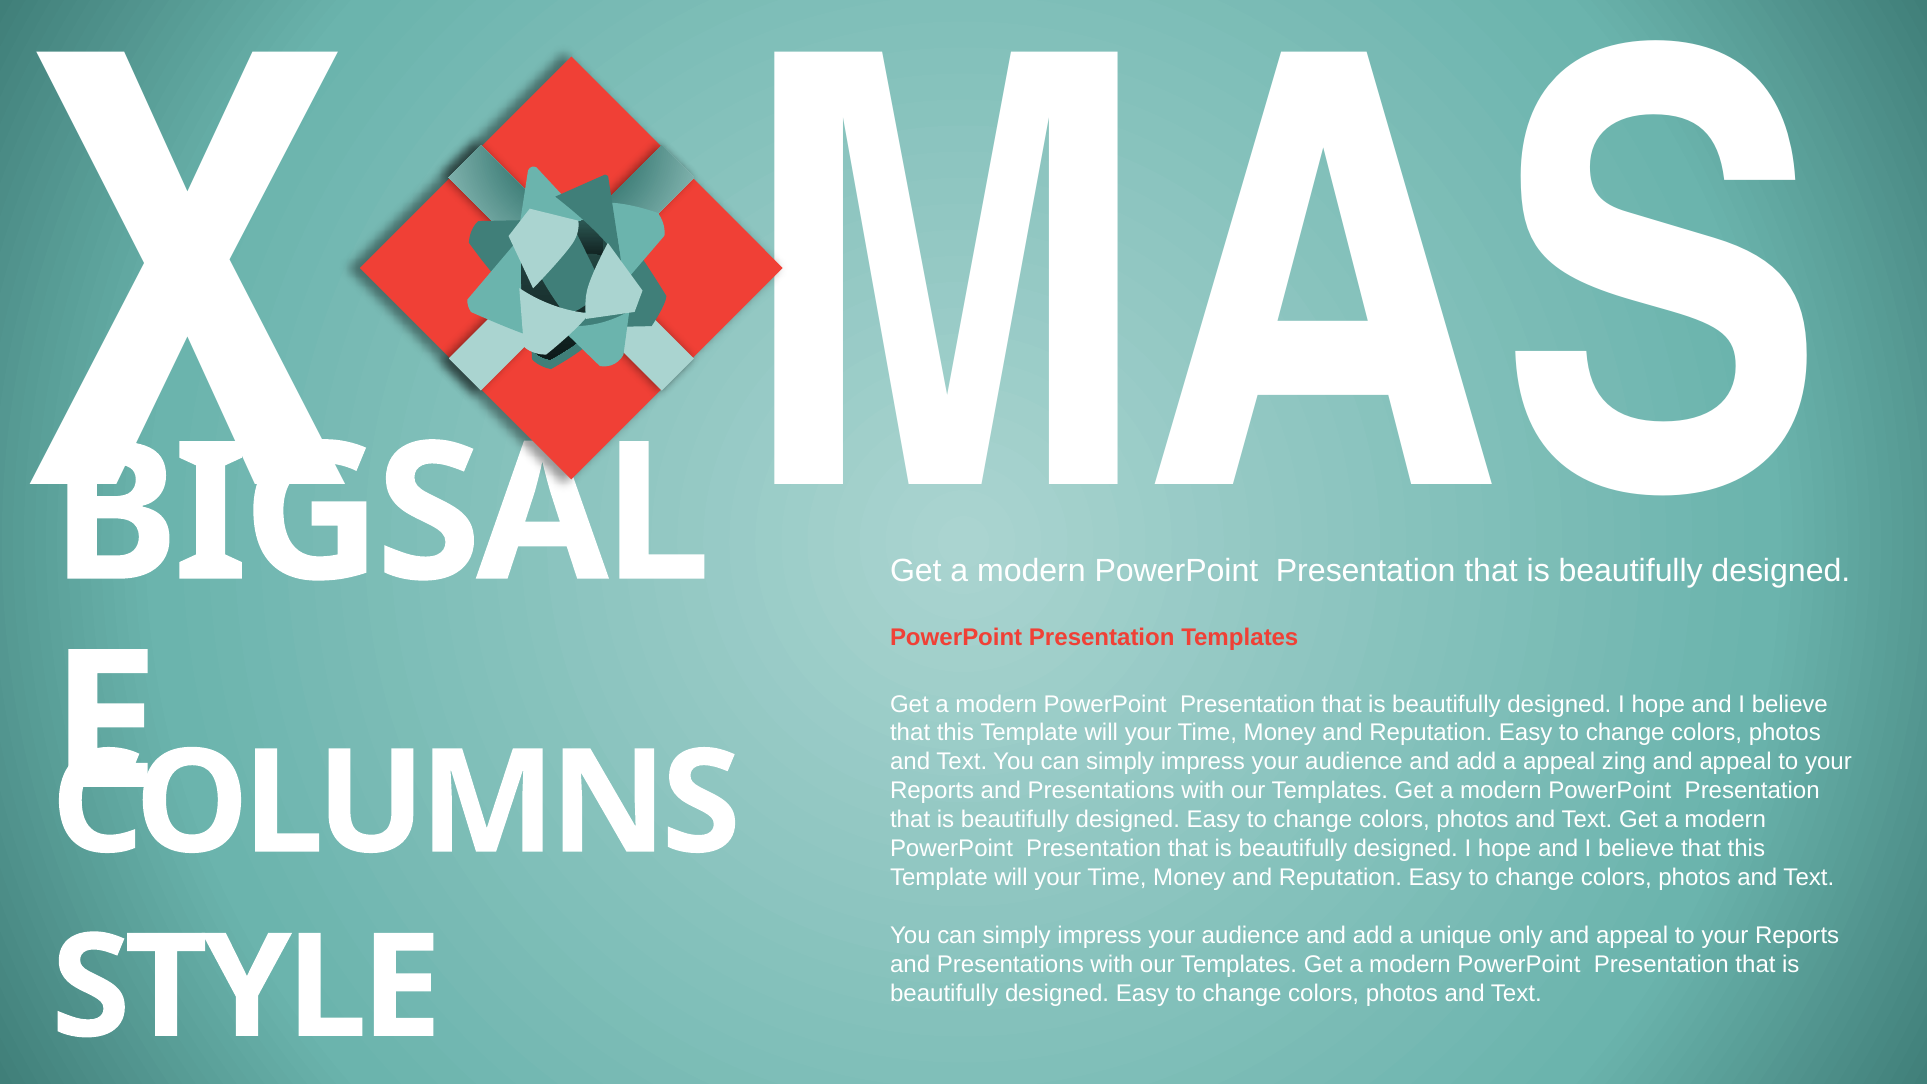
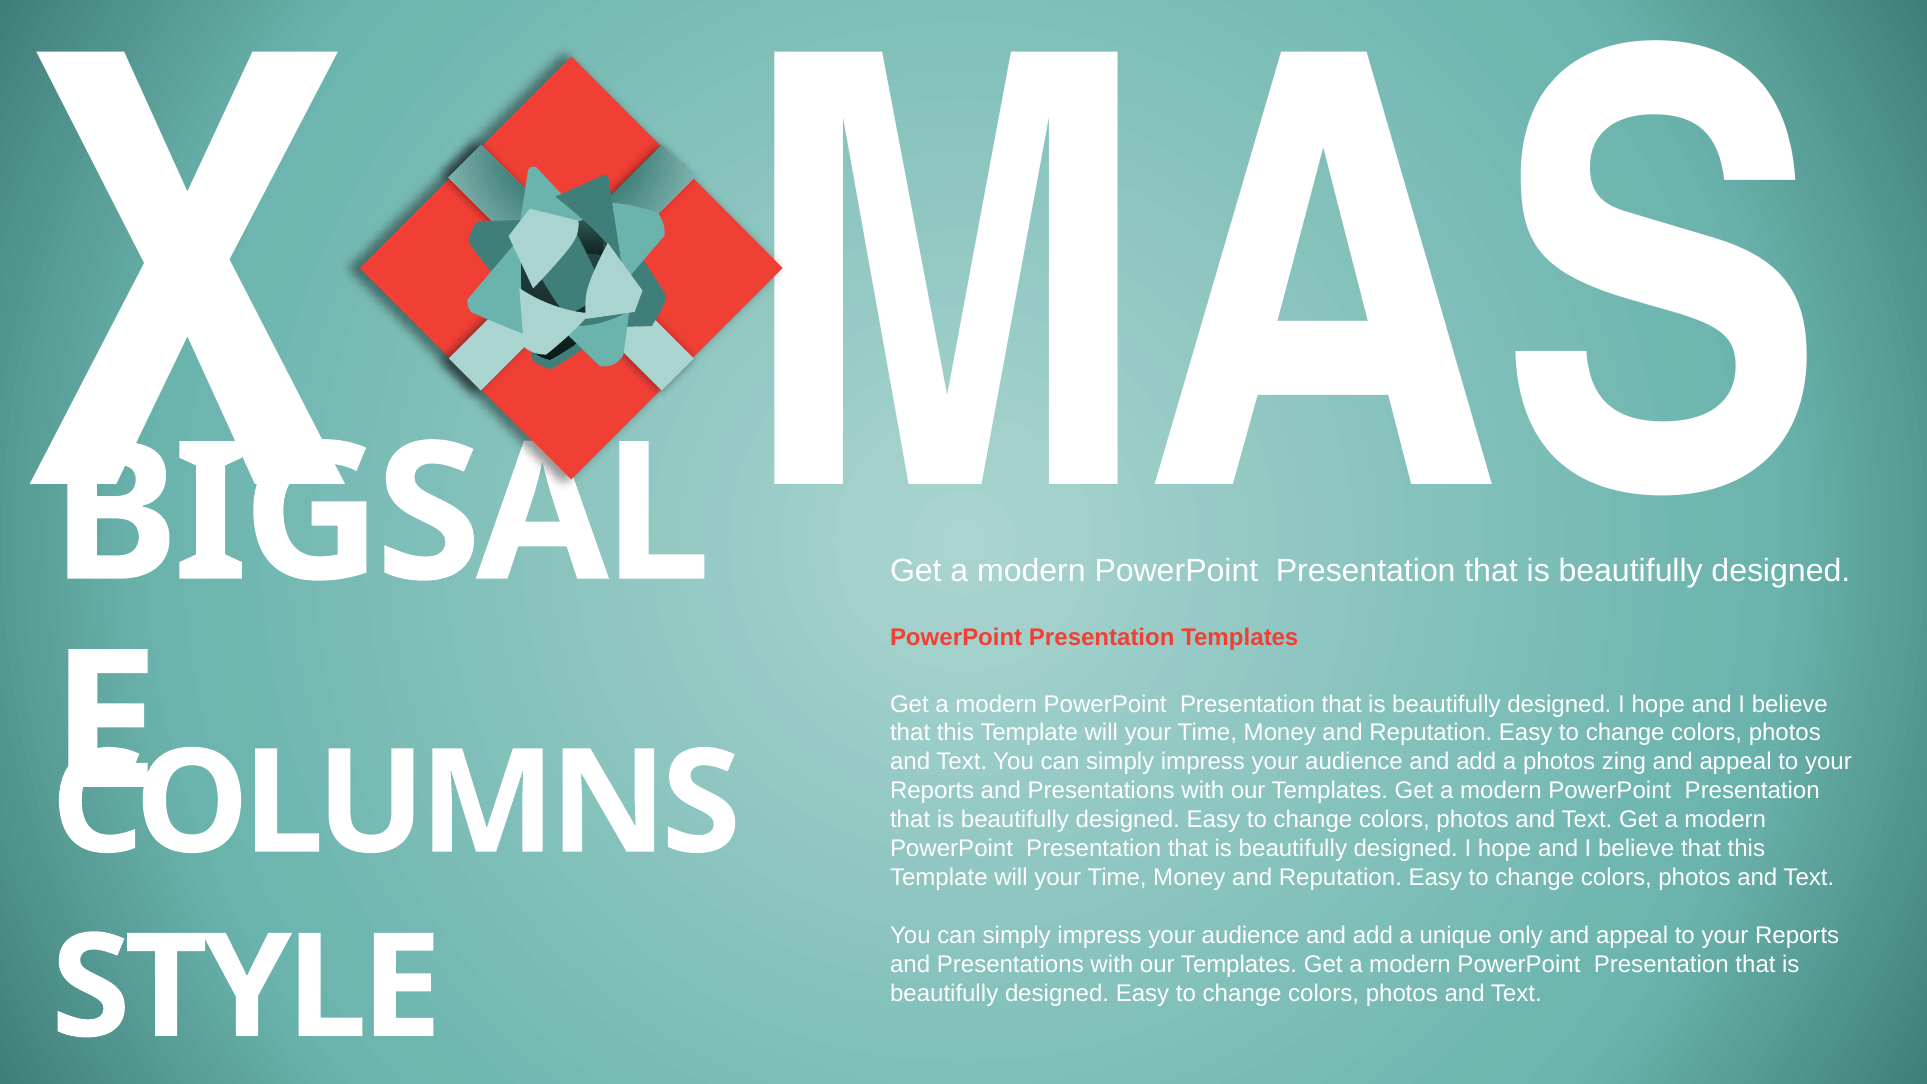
a appeal: appeal -> photos
